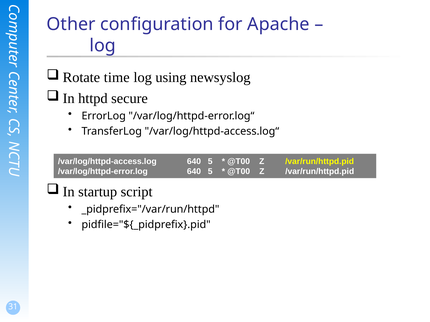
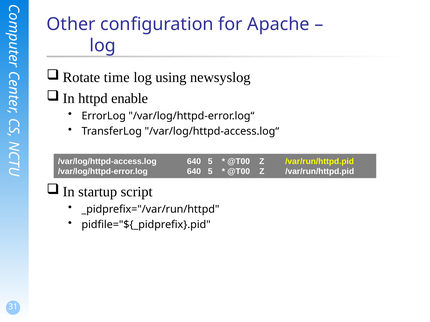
secure: secure -> enable
